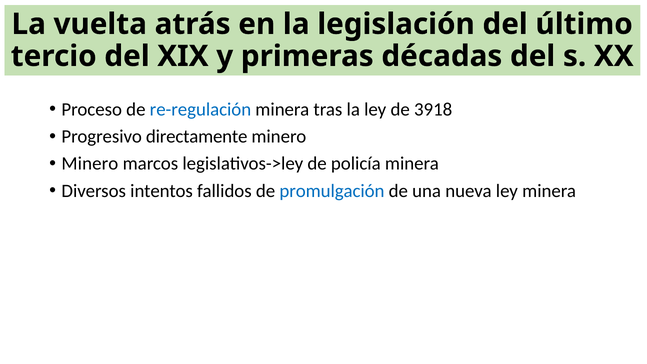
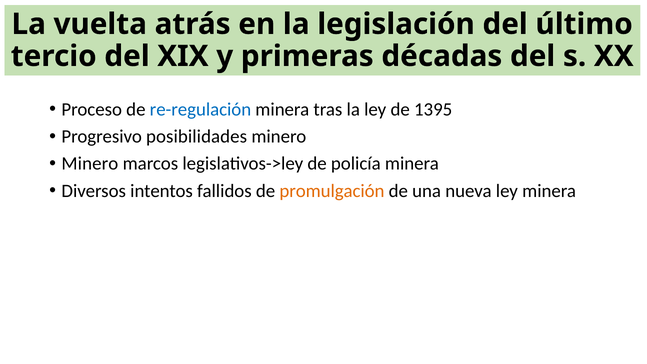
3918: 3918 -> 1395
directamente: directamente -> posibilidades
promulgación colour: blue -> orange
